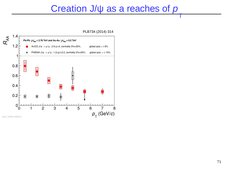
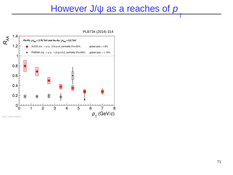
Creation: Creation -> However
